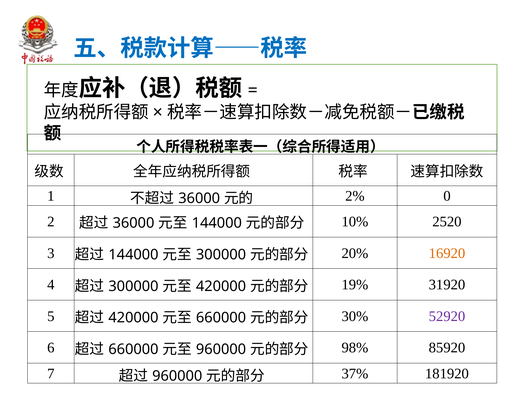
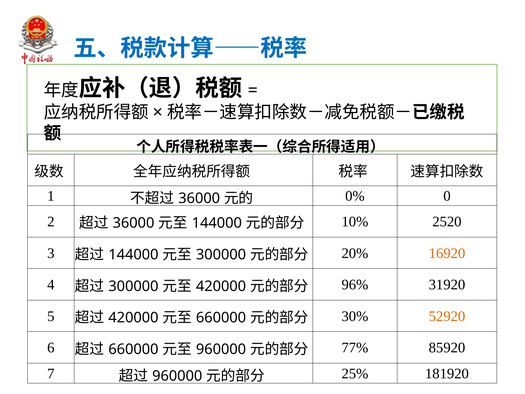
2%: 2% -> 0%
19%: 19% -> 96%
52920 colour: purple -> orange
98%: 98% -> 77%
37%: 37% -> 25%
